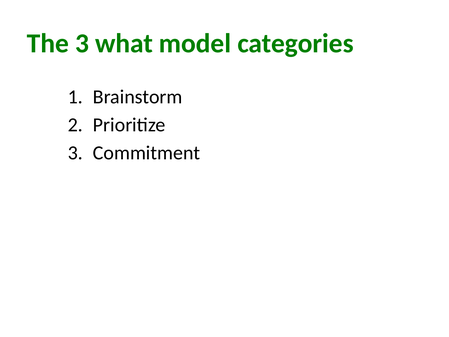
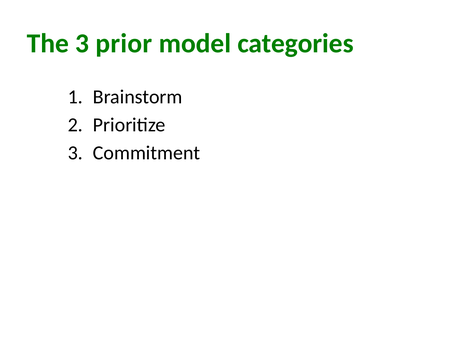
what: what -> prior
